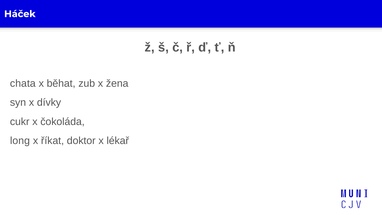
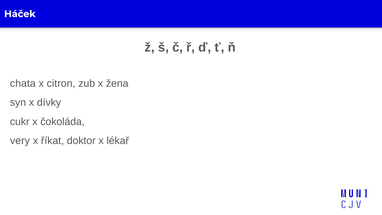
běhat: běhat -> citron
long: long -> very
